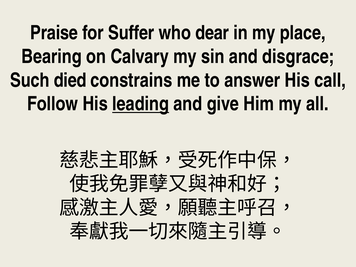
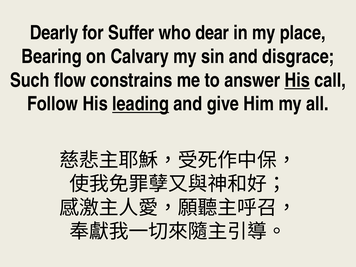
Praise: Praise -> Dearly
died: died -> flow
His at (297, 80) underline: none -> present
